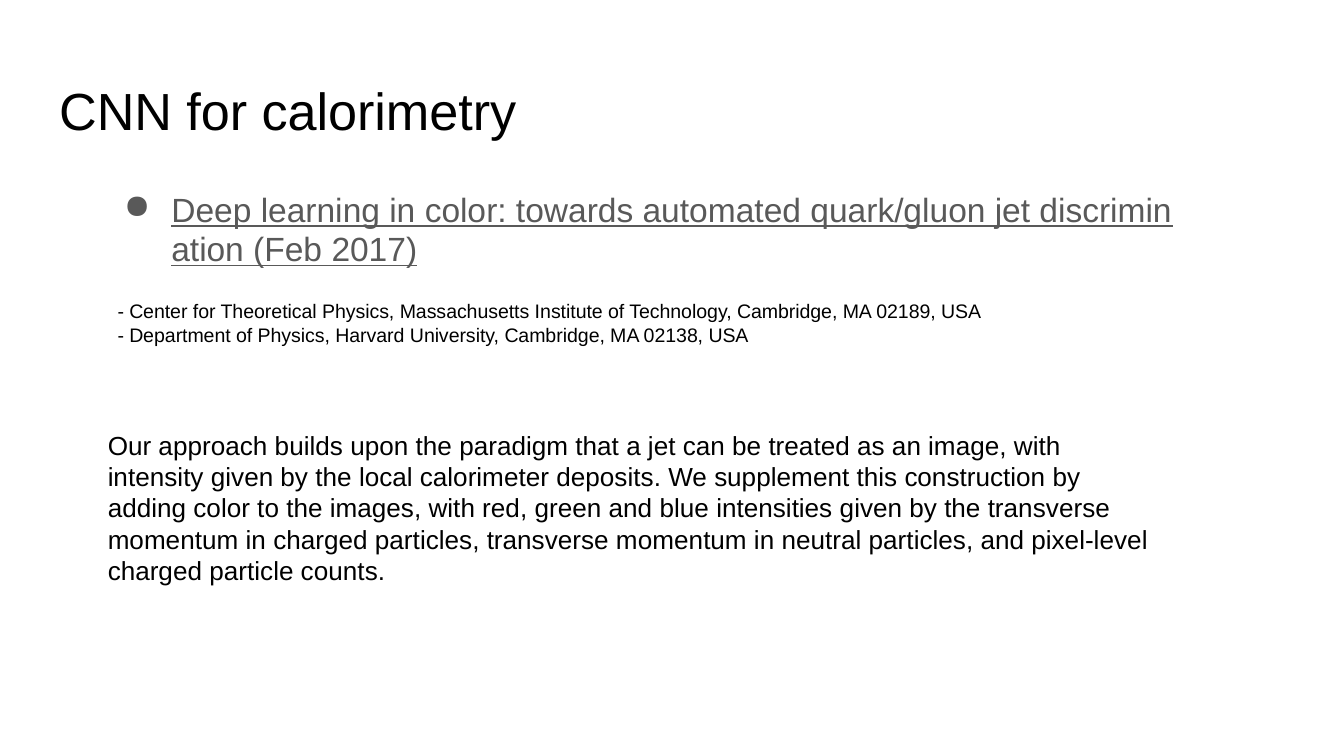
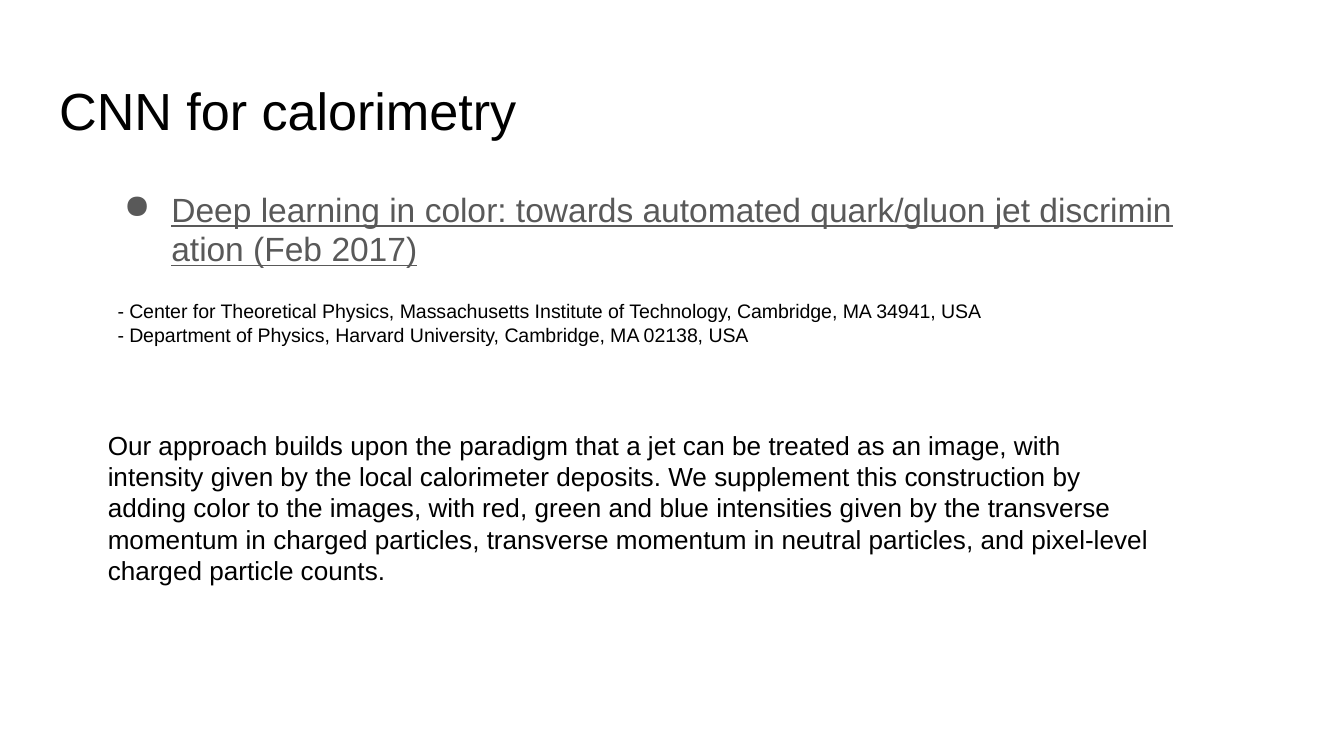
02189: 02189 -> 34941
